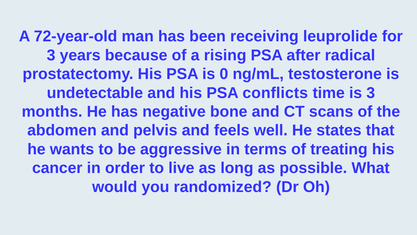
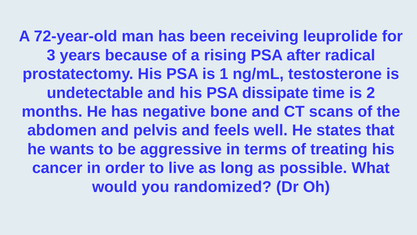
0: 0 -> 1
conflicts: conflicts -> dissipate
is 3: 3 -> 2
